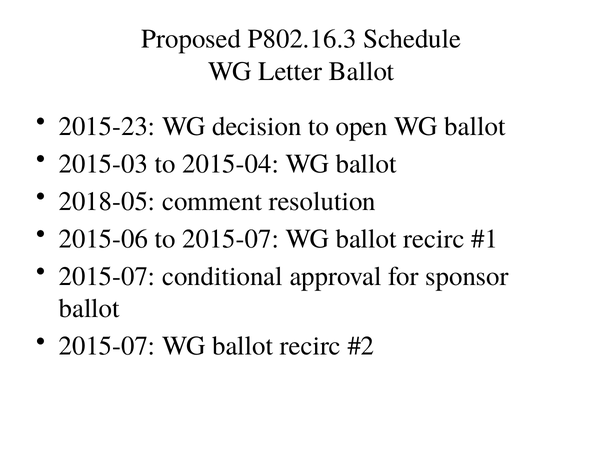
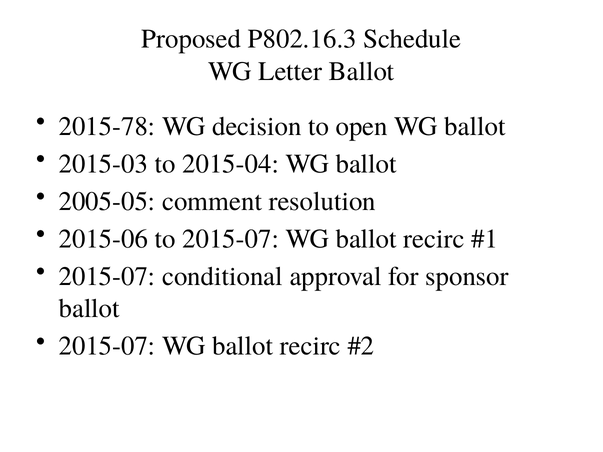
2015-23: 2015-23 -> 2015-78
2018-05: 2018-05 -> 2005-05
